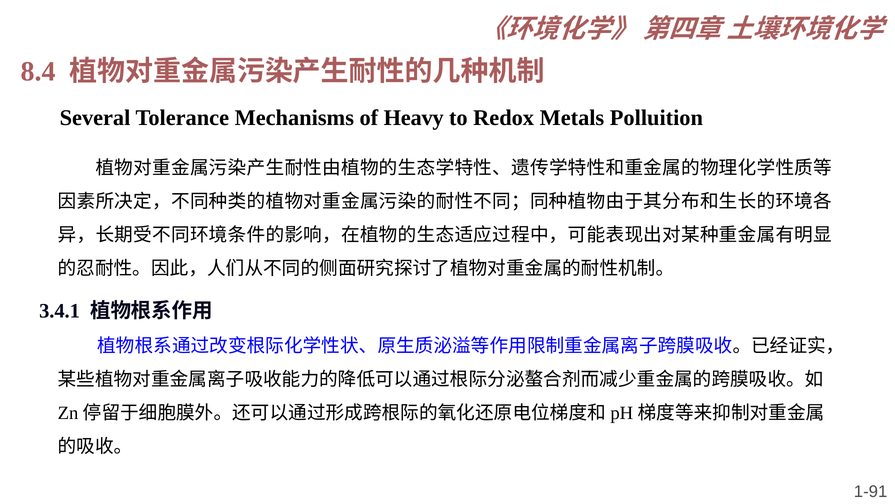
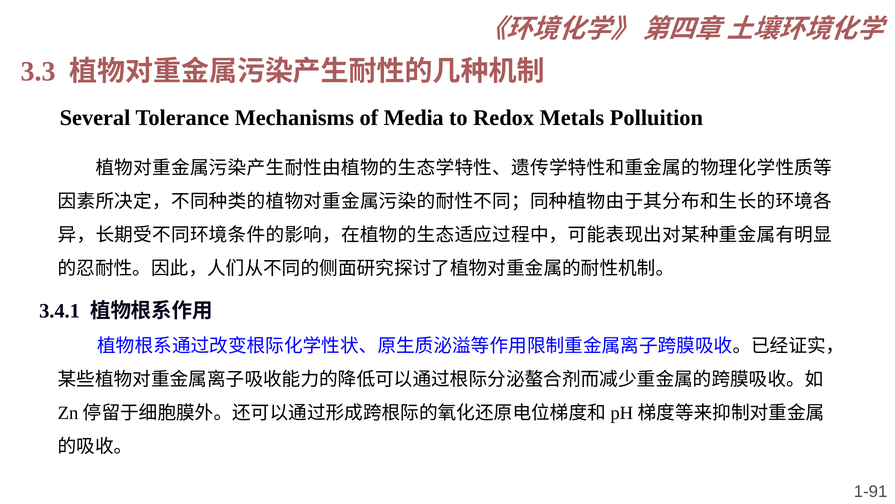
8.4: 8.4 -> 3.3
Heavy: Heavy -> Media
